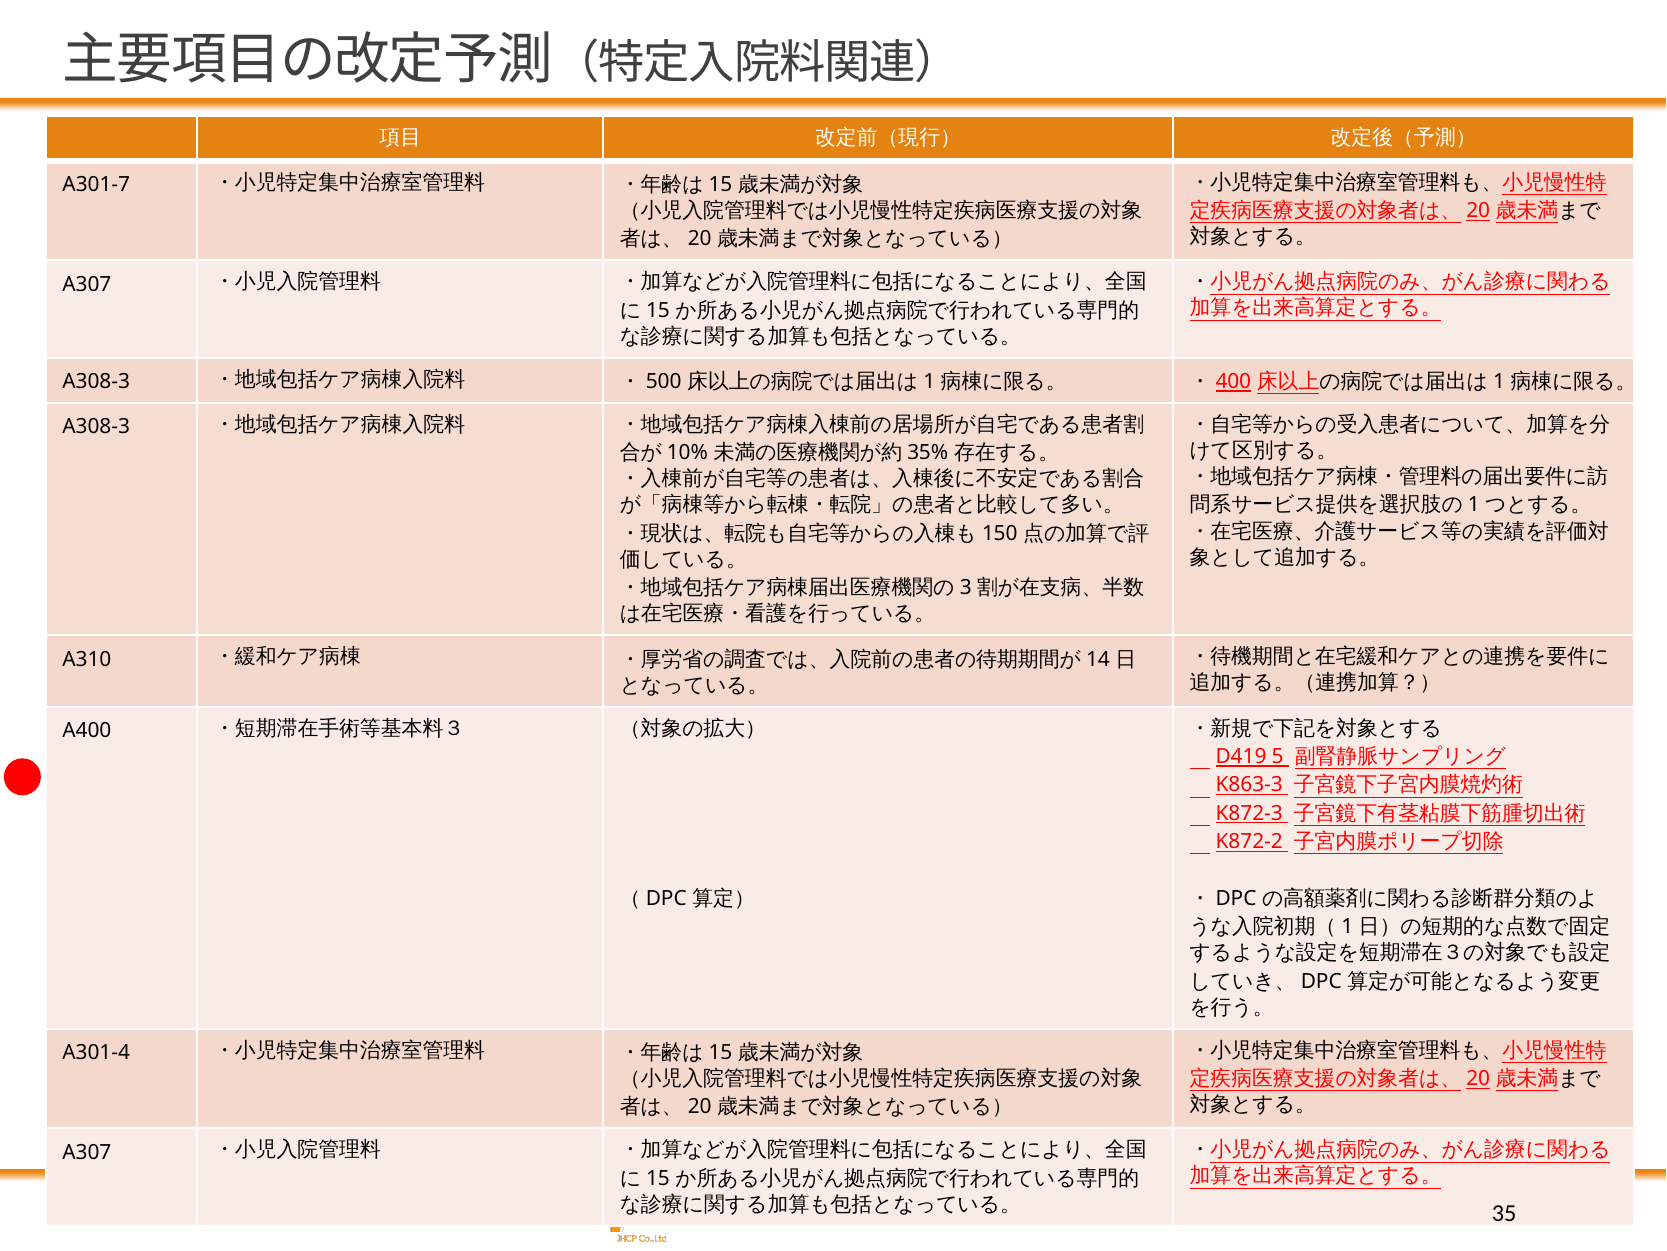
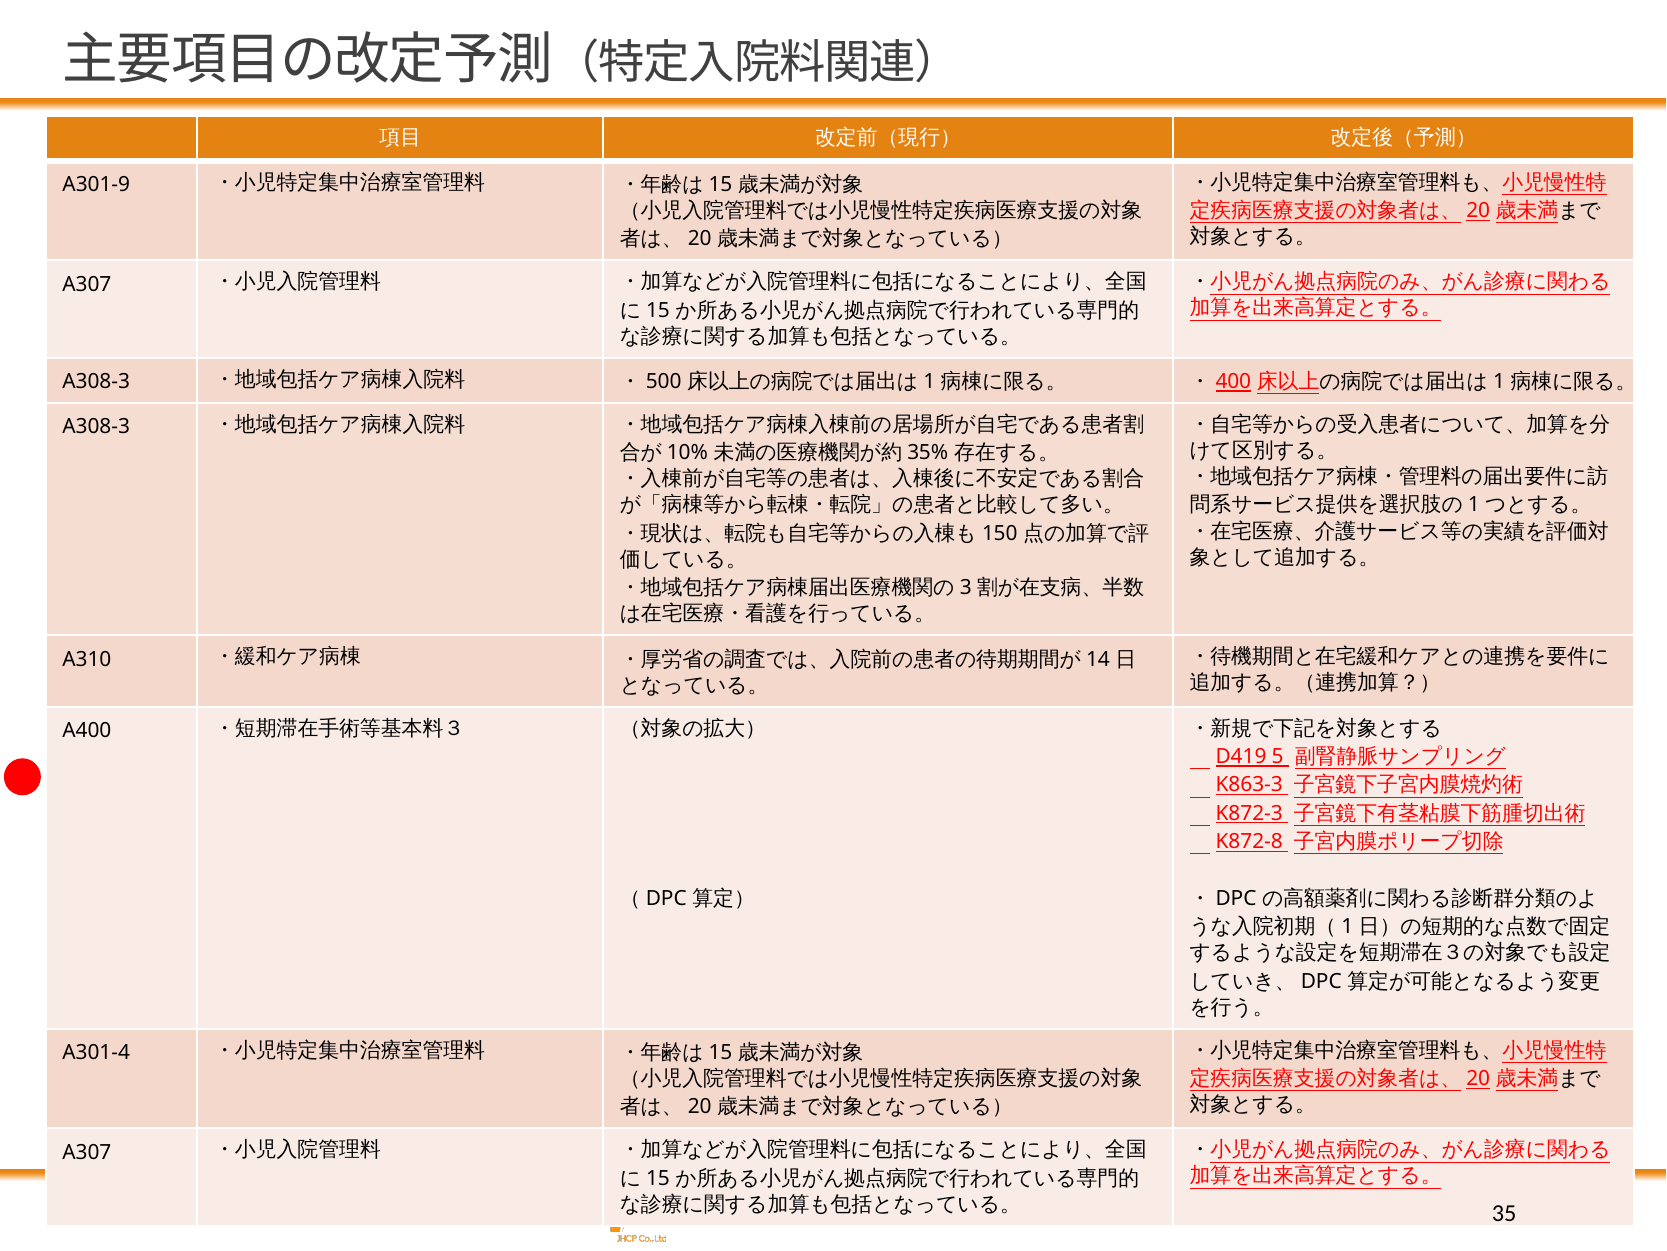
A301-7: A301-7 -> A301-9
K872-2: K872-2 -> K872-8
